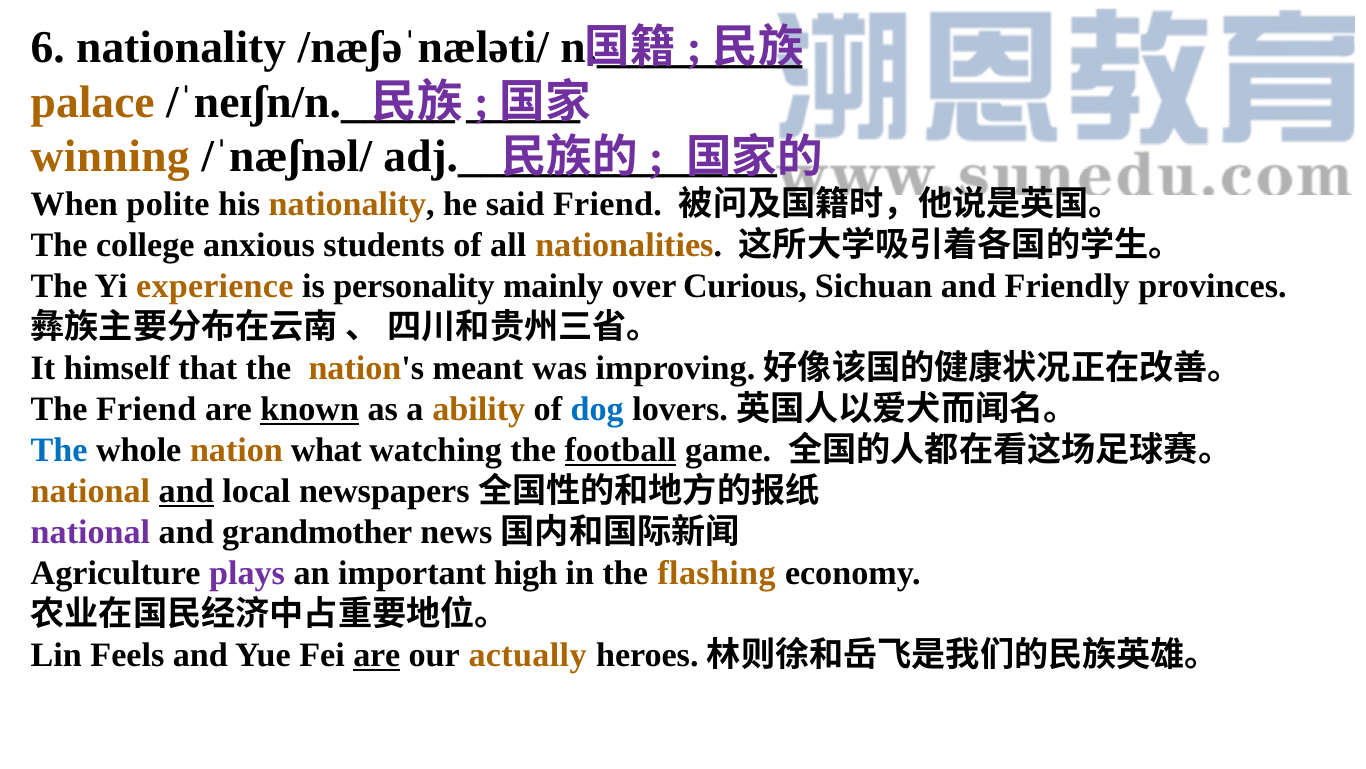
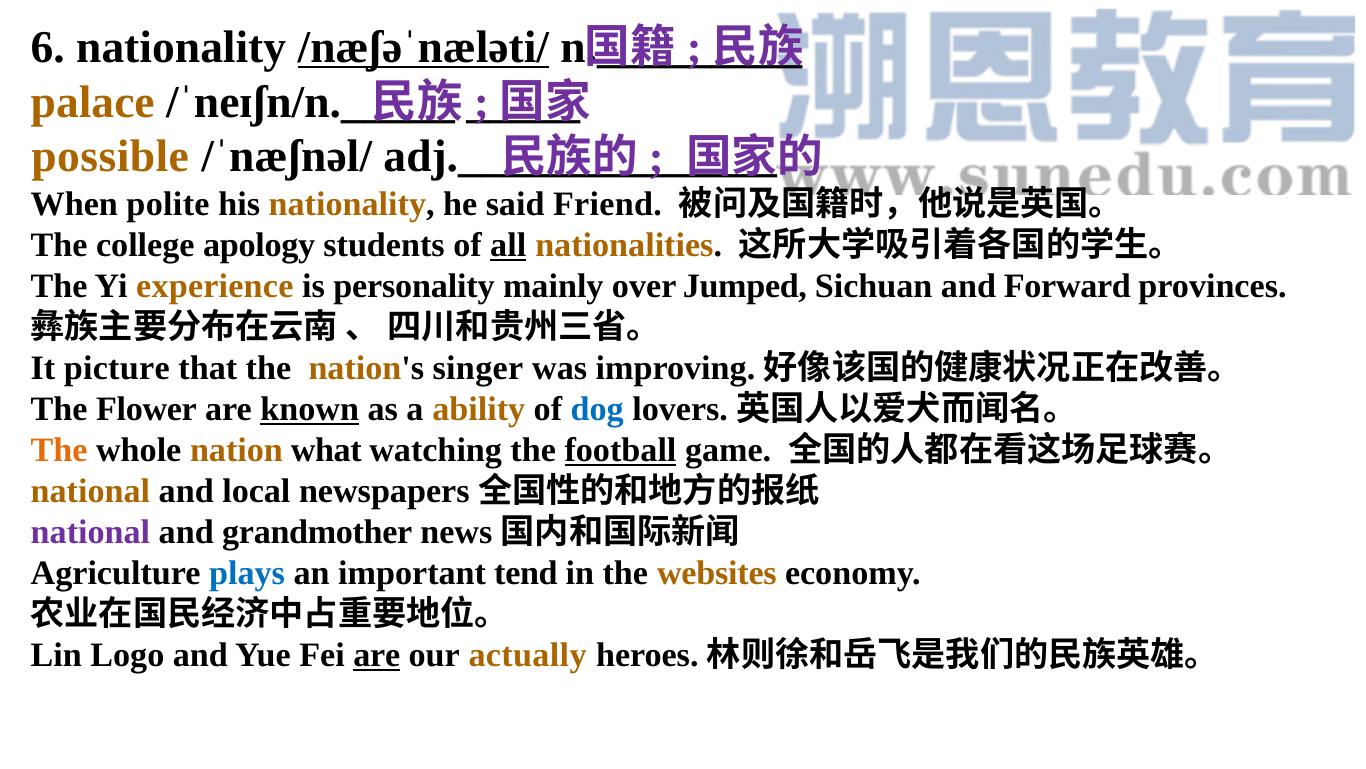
/næʃəˈnæləti/ underline: none -> present
winning: winning -> possible
anxious: anxious -> apology
all underline: none -> present
Curious: Curious -> Jumped
Friendly: Friendly -> Forward
himself: himself -> picture
meant: meant -> singer
The Friend: Friend -> Flower
The at (59, 450) colour: blue -> orange
and at (186, 491) underline: present -> none
plays colour: purple -> blue
high: high -> tend
flashing: flashing -> websites
Feels: Feels -> Logo
